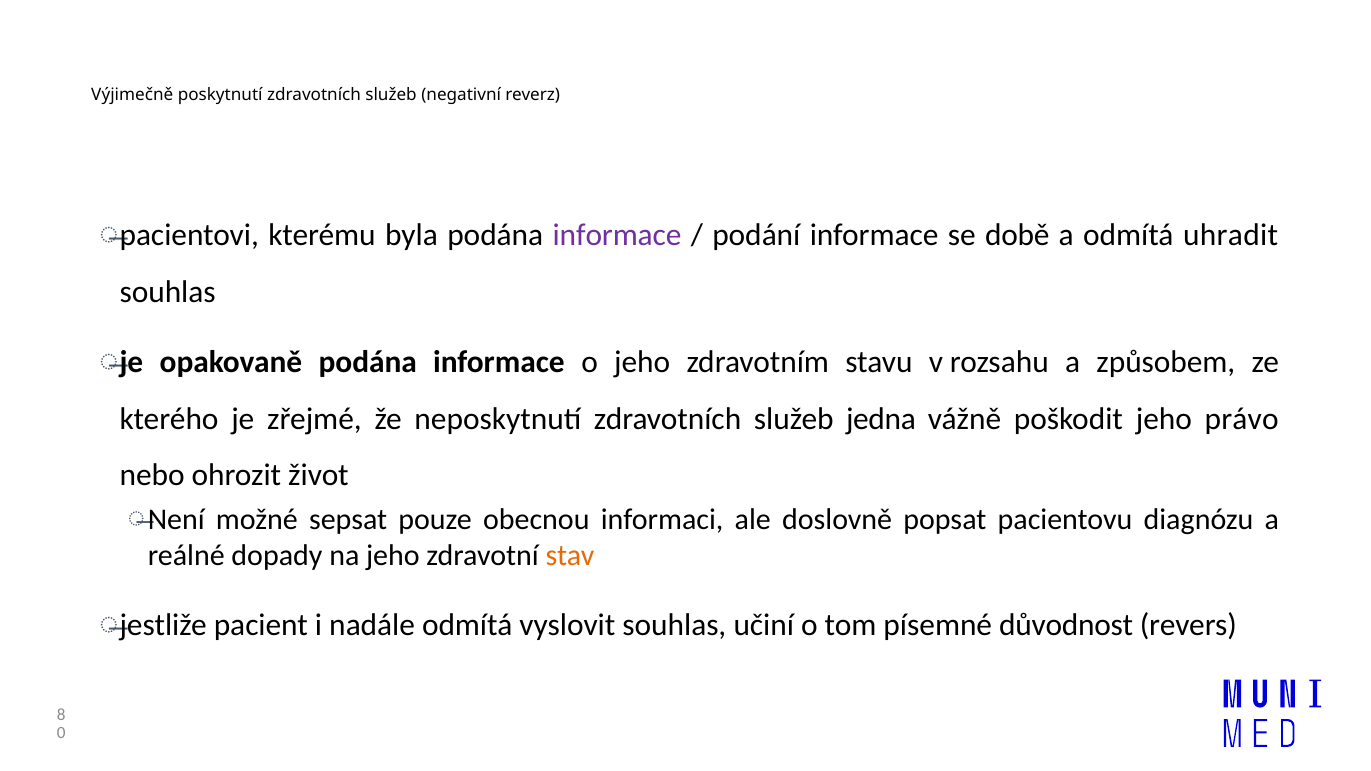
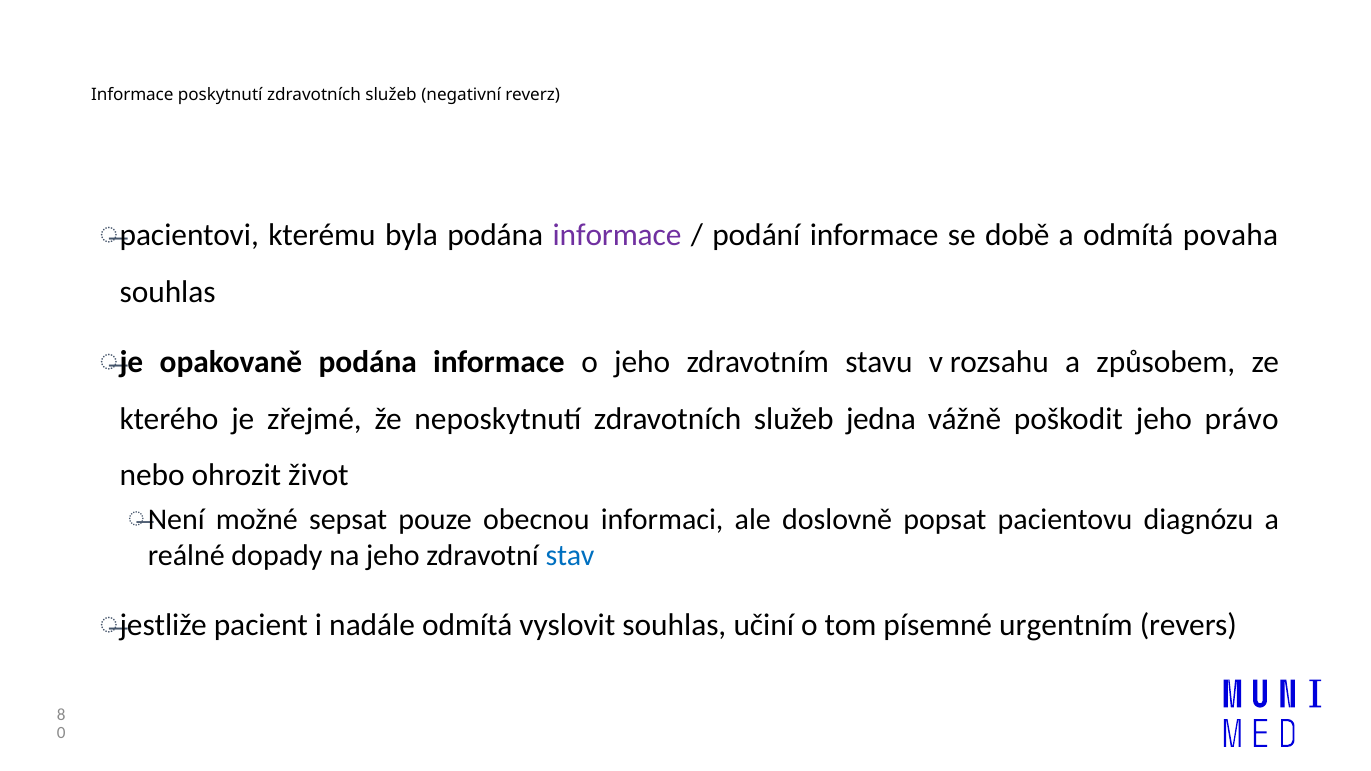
Výjimečně at (132, 95): Výjimečně -> Informace
uhradit: uhradit -> povaha
stav colour: orange -> blue
důvodnost: důvodnost -> urgentním
